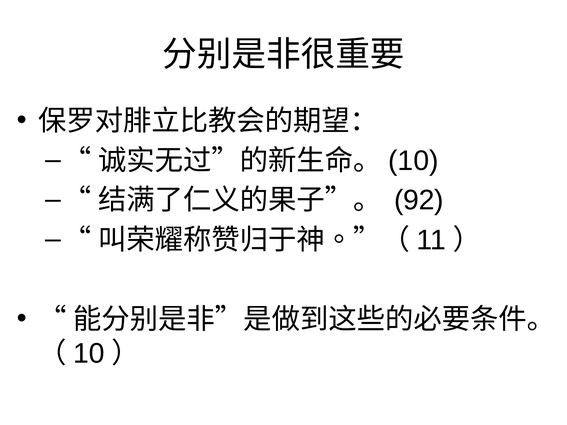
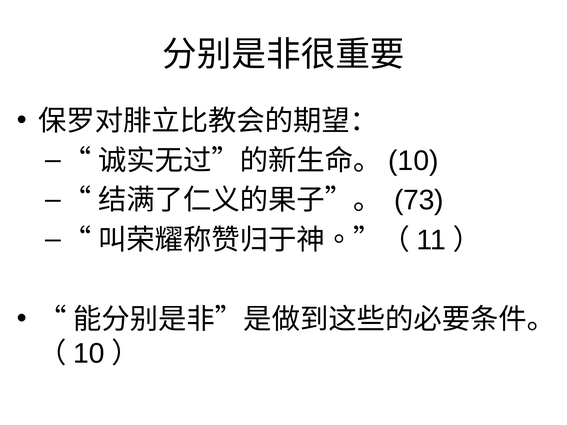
92: 92 -> 73
